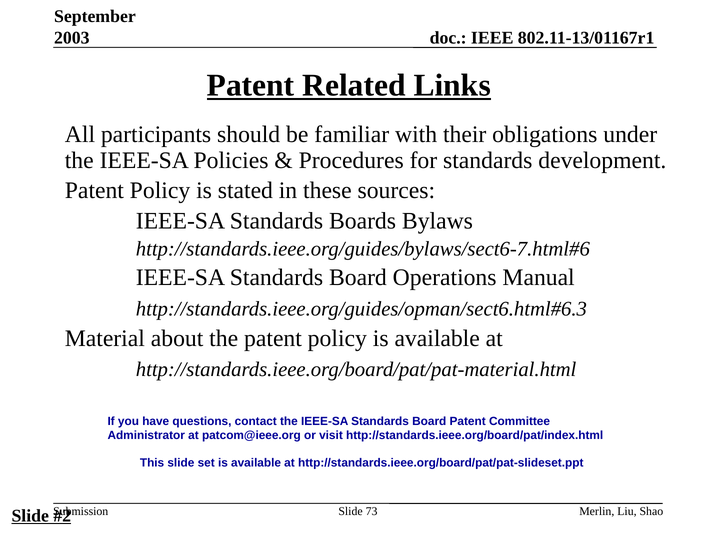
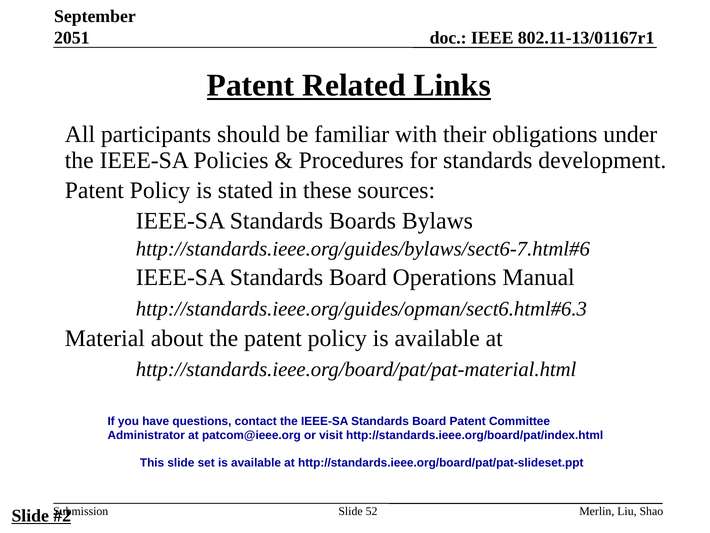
2003: 2003 -> 2051
73: 73 -> 52
